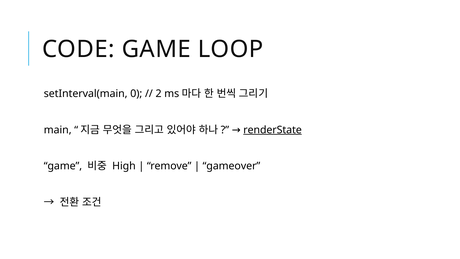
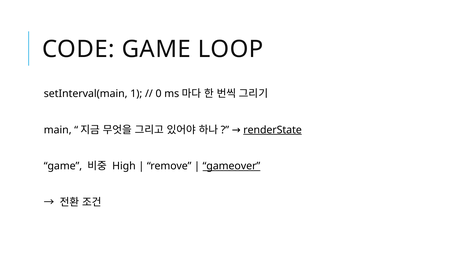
0: 0 -> 1
2: 2 -> 0
gameover underline: none -> present
